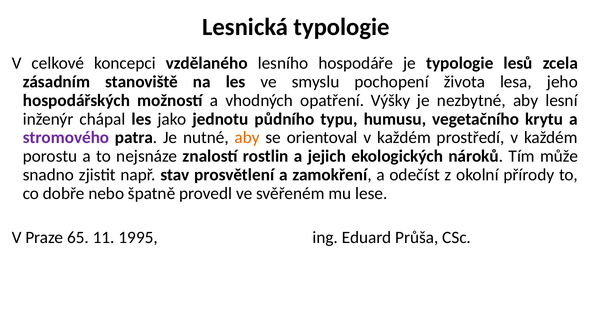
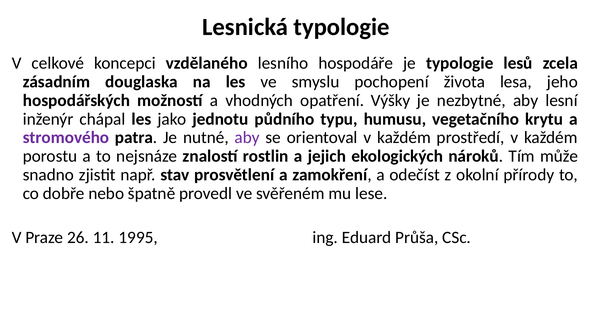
stanoviště: stanoviště -> douglaska
aby at (247, 138) colour: orange -> purple
65: 65 -> 26
